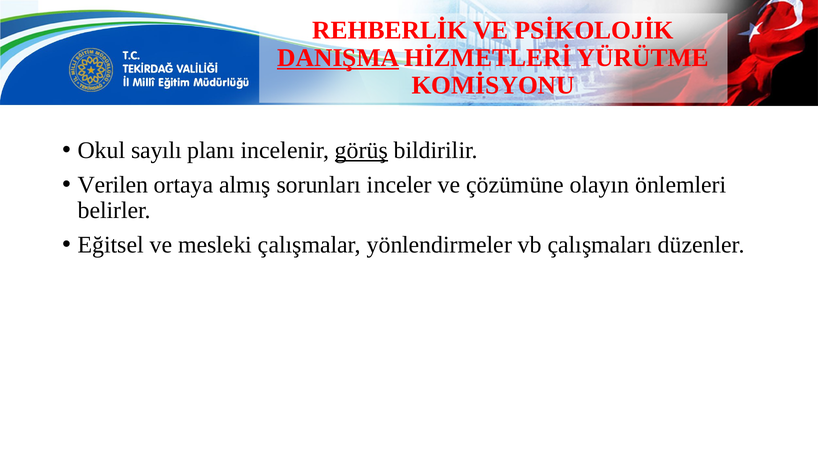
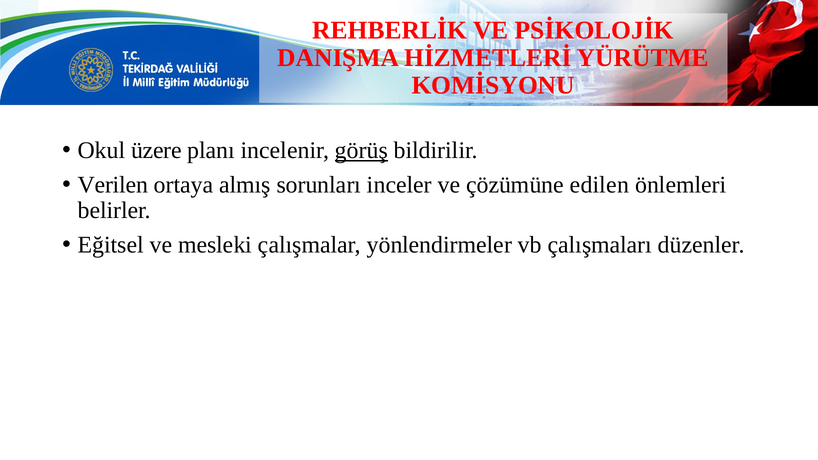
DANIŞMA underline: present -> none
sayılı: sayılı -> üzere
olayın: olayın -> edilen
